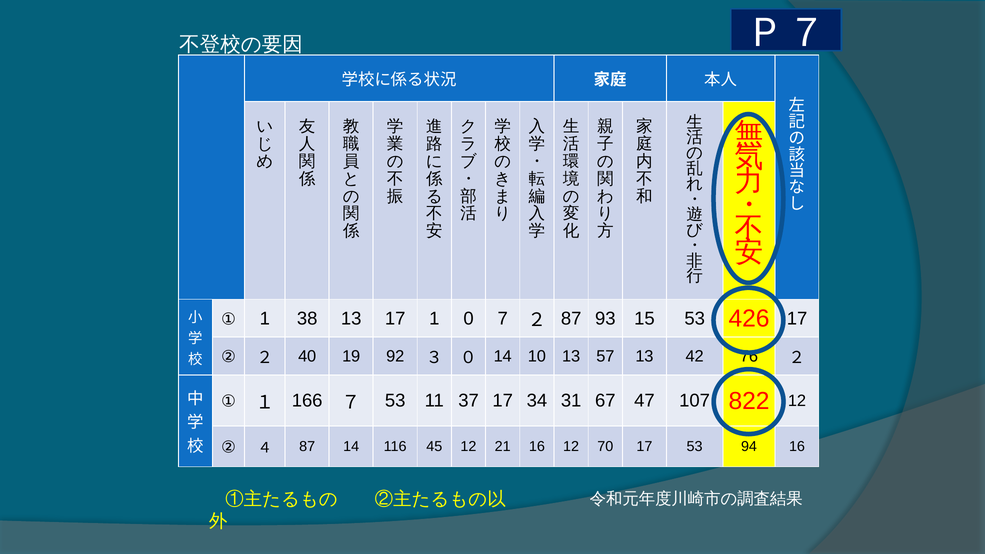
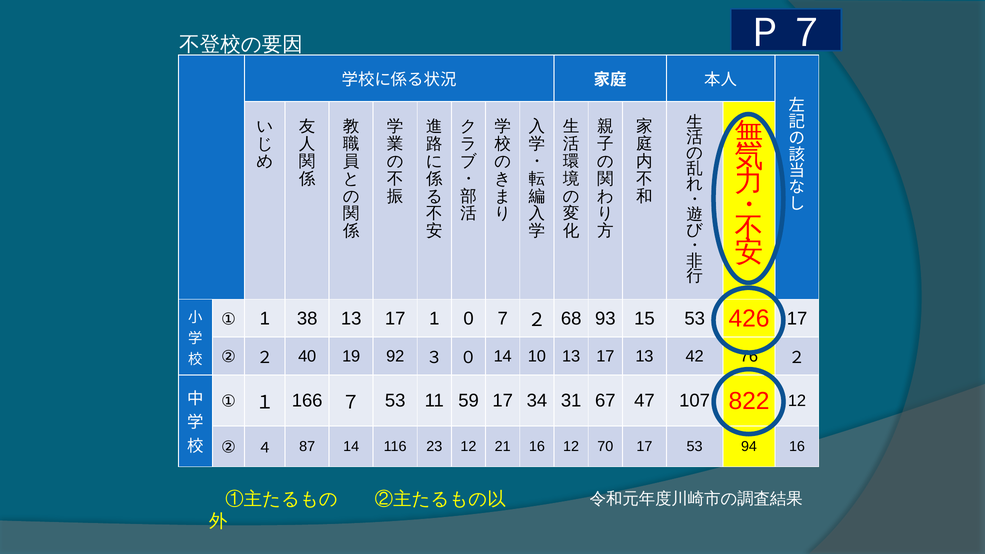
２ 87: 87 -> 68
10 13 57: 57 -> 17
37: 37 -> 59
45: 45 -> 23
